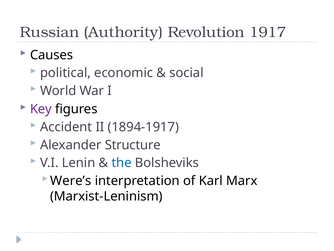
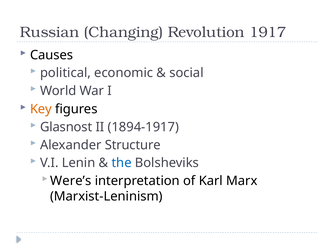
Authority: Authority -> Changing
Key colour: purple -> orange
Accident: Accident -> Glasnost
